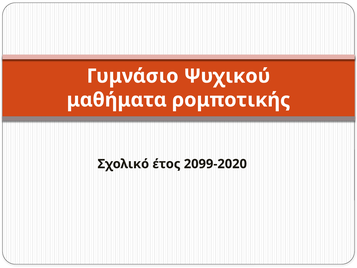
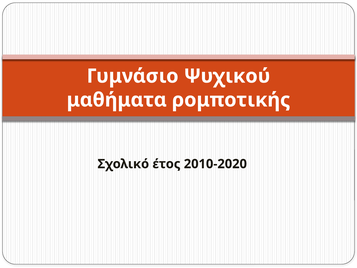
2099-2020: 2099-2020 -> 2010-2020
